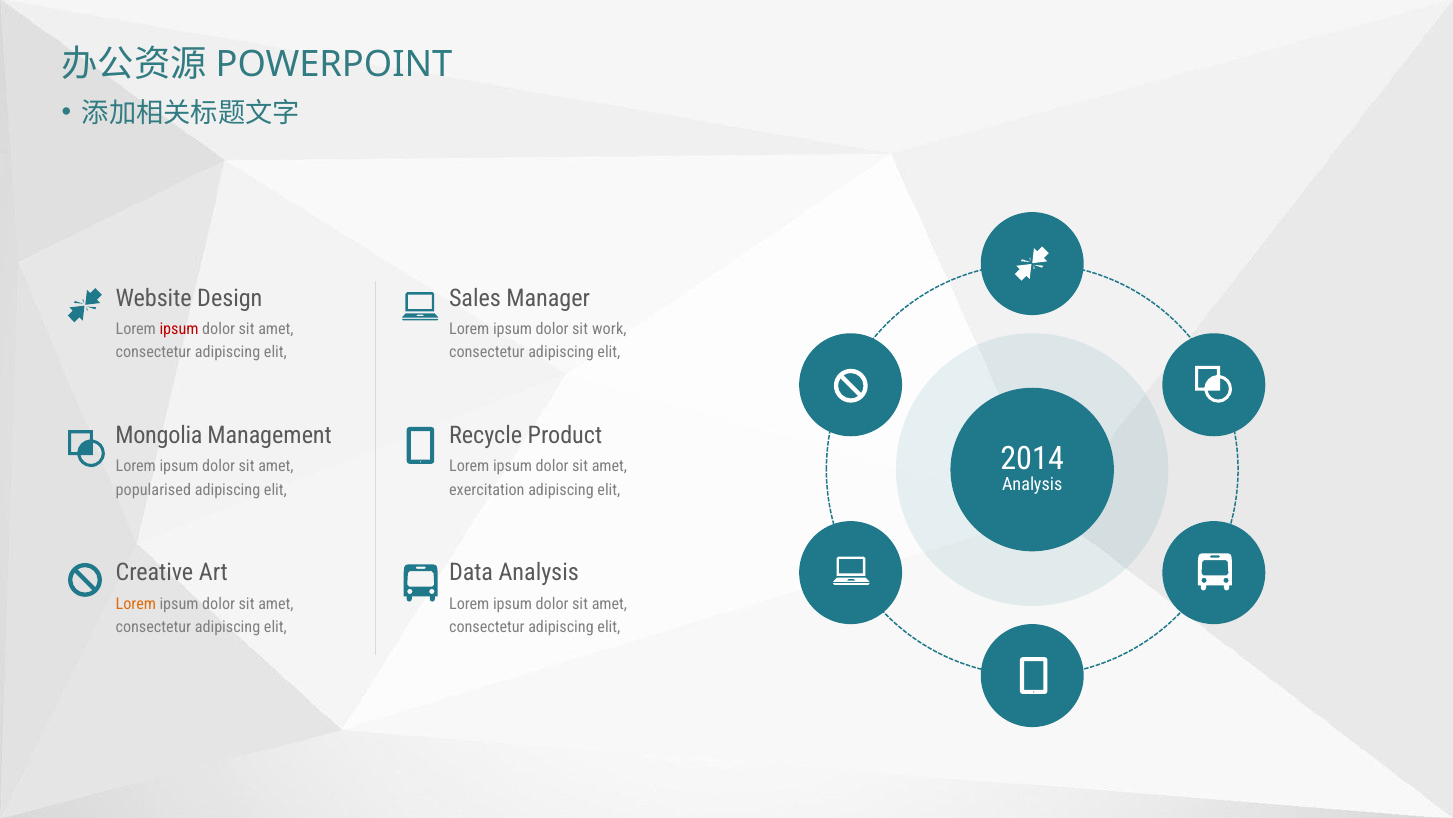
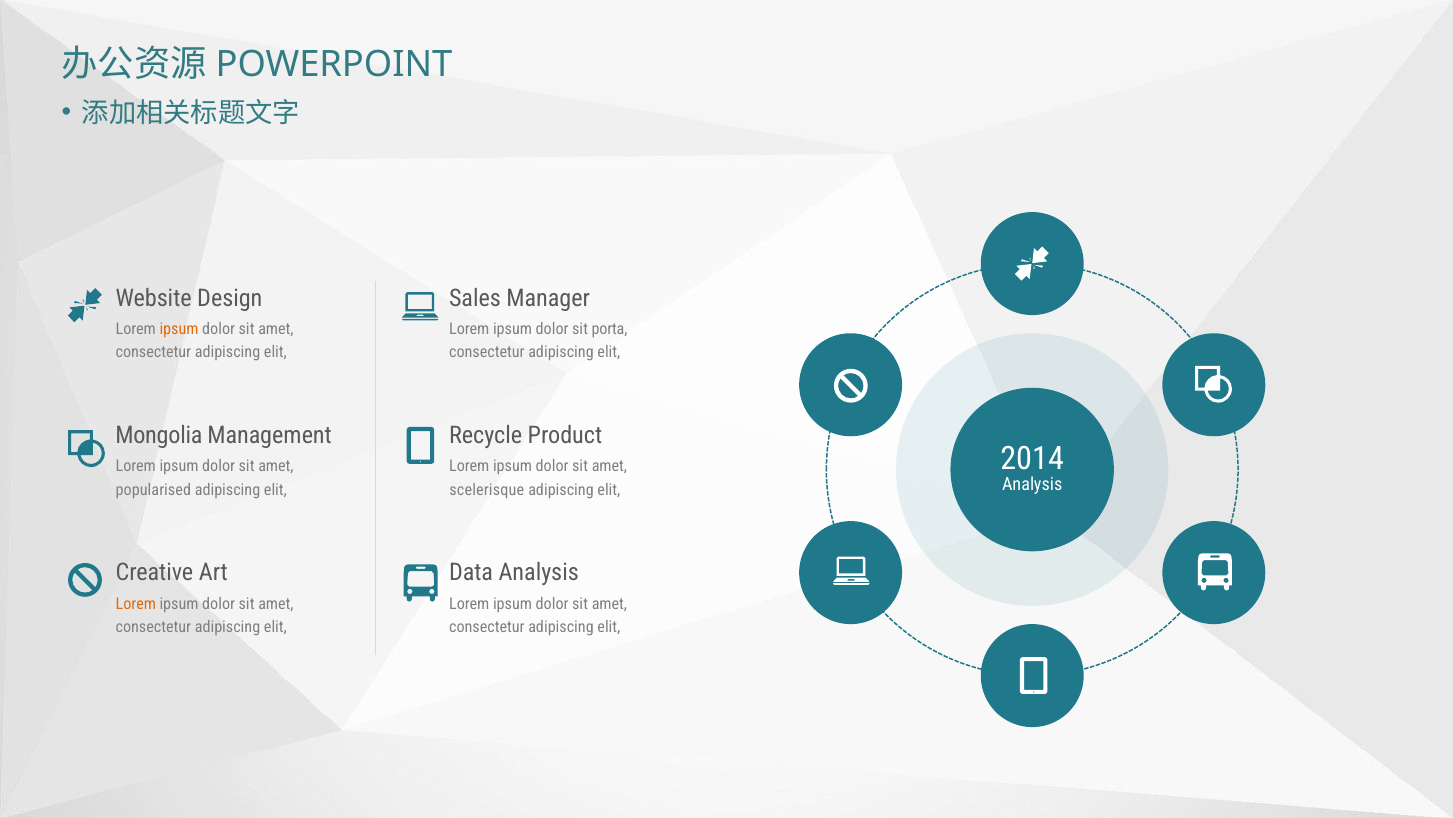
ipsum at (179, 329) colour: red -> orange
work: work -> porta
exercitation: exercitation -> scelerisque
